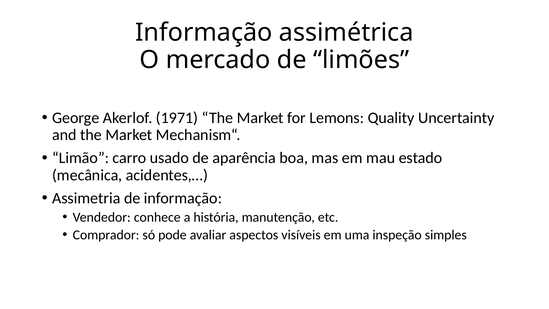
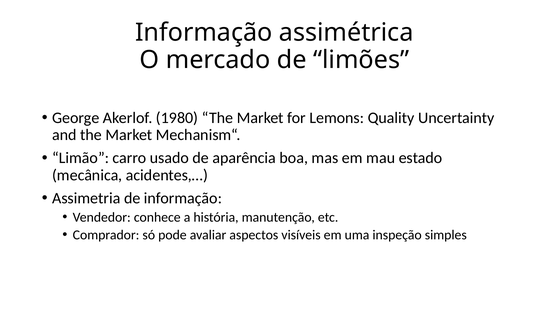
1971: 1971 -> 1980
